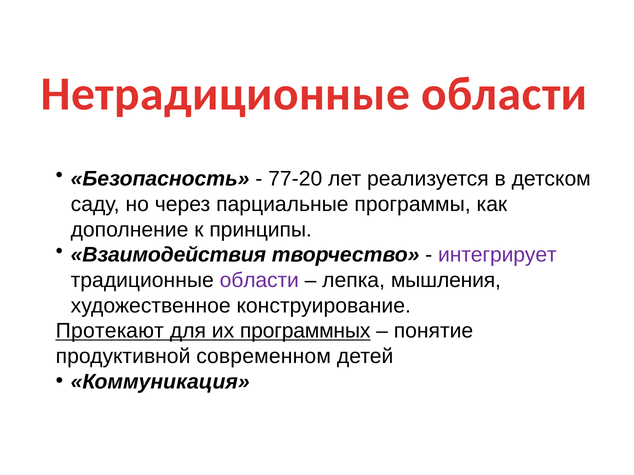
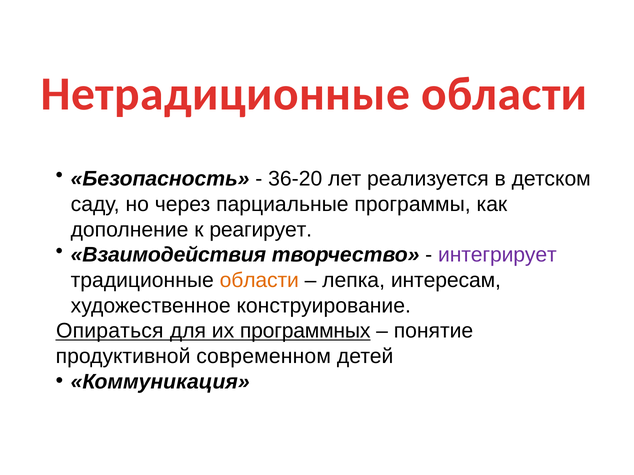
77-20: 77-20 -> 36-20
принципы: принципы -> реагирует
области at (259, 280) colour: purple -> orange
мышления: мышления -> интересам
Протекают: Протекают -> Опираться
